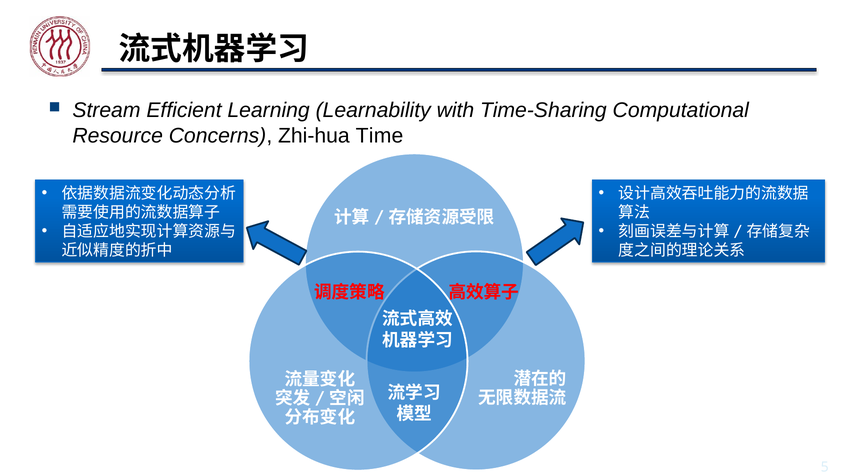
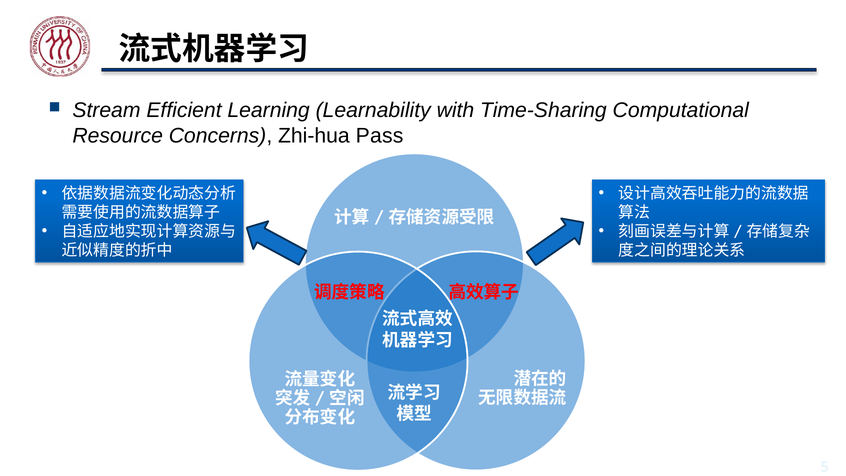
Time: Time -> Pass
